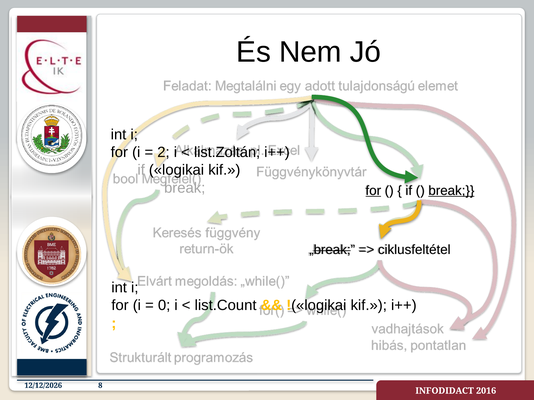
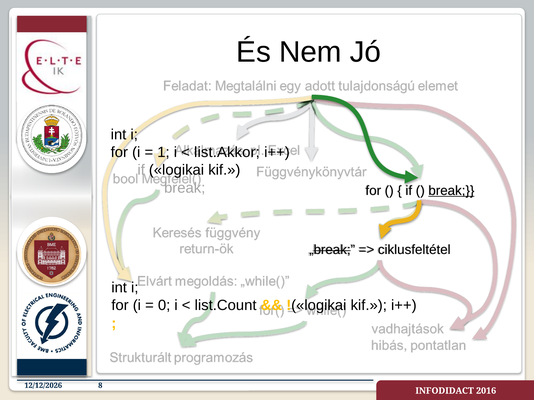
2: 2 -> 1
list.Zoltán: list.Zoltán -> list.Akkor
for at (373, 191) underline: present -> none
